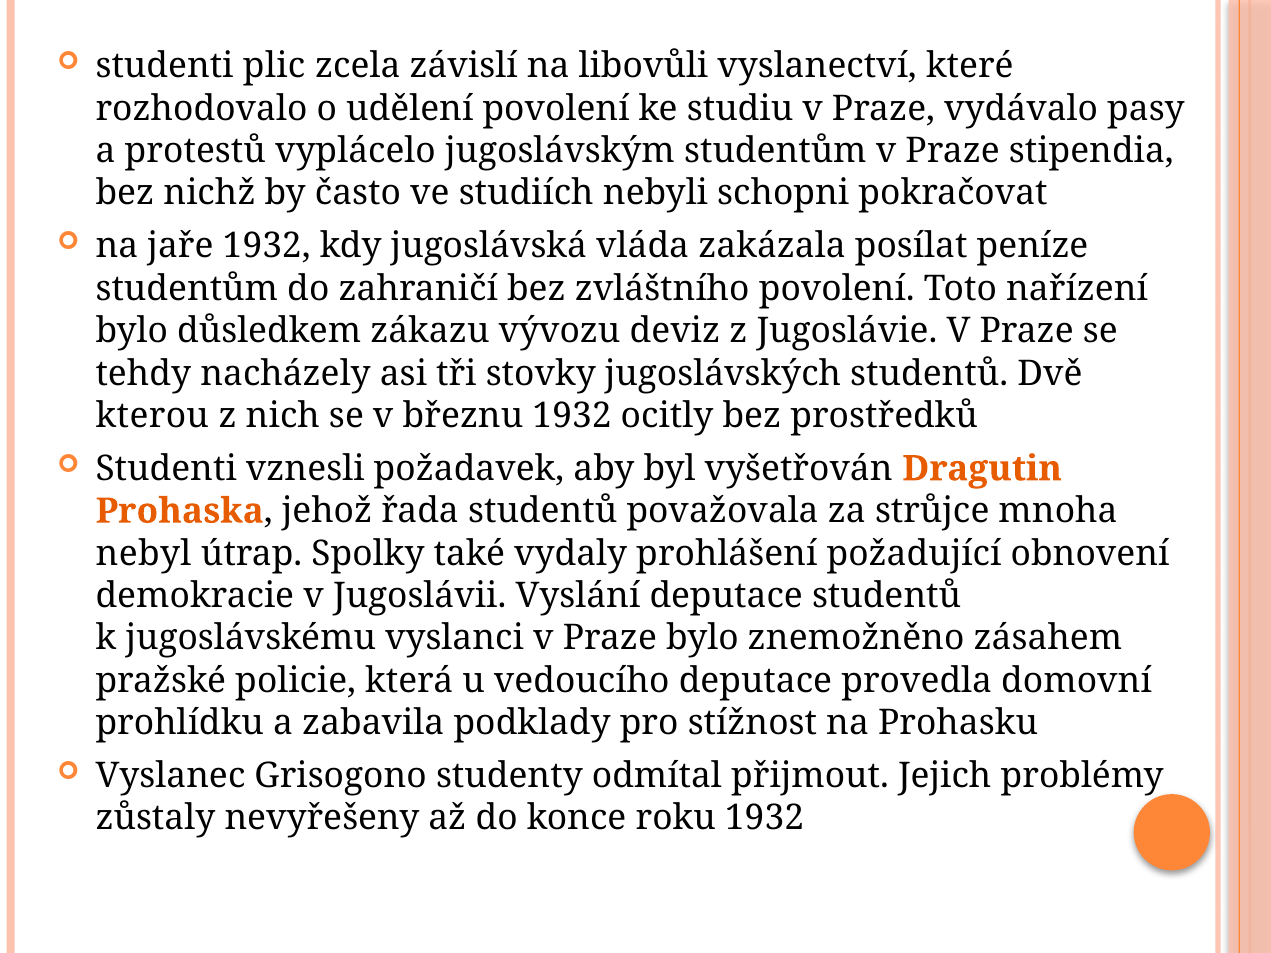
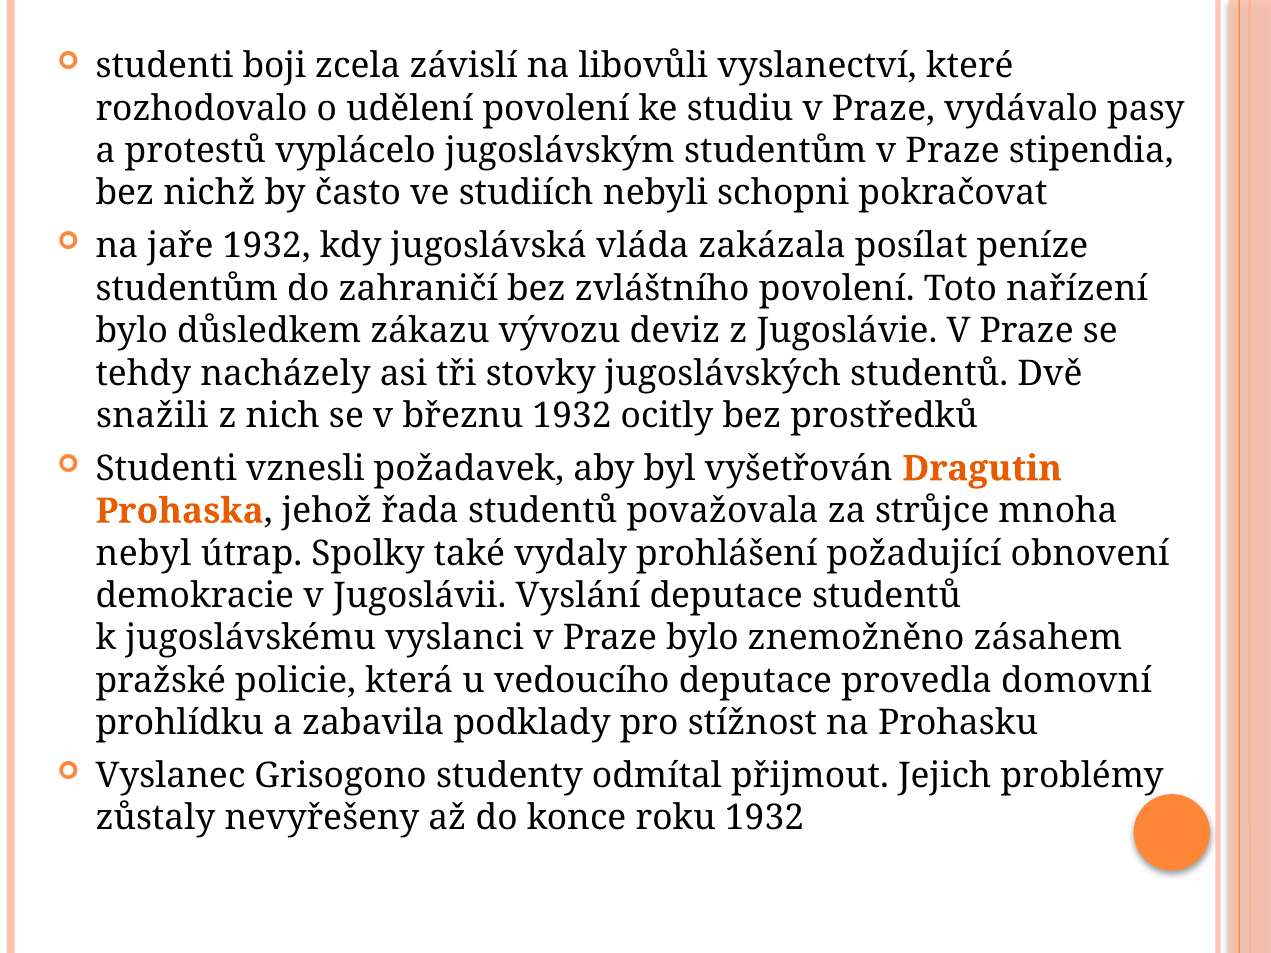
plic: plic -> boji
kterou: kterou -> snažili
